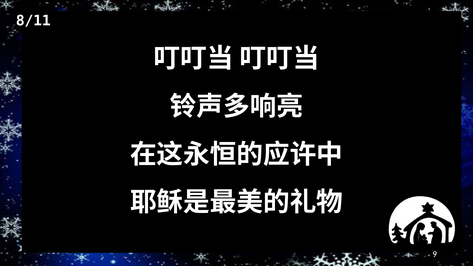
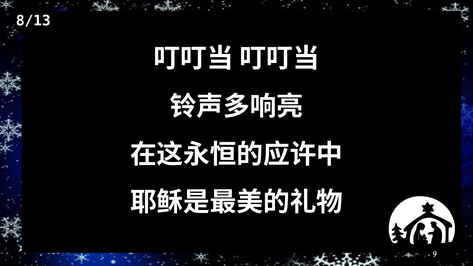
8/11: 8/11 -> 8/13
